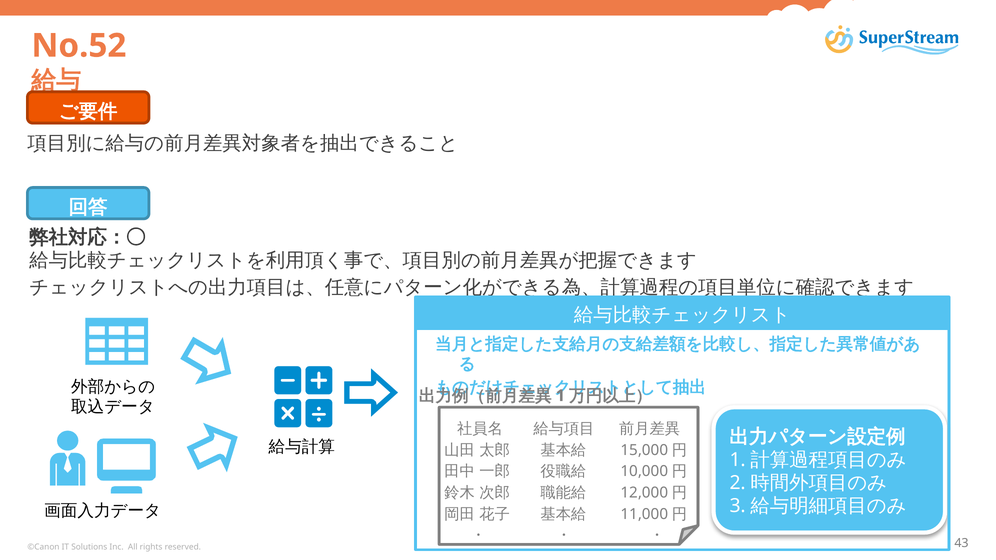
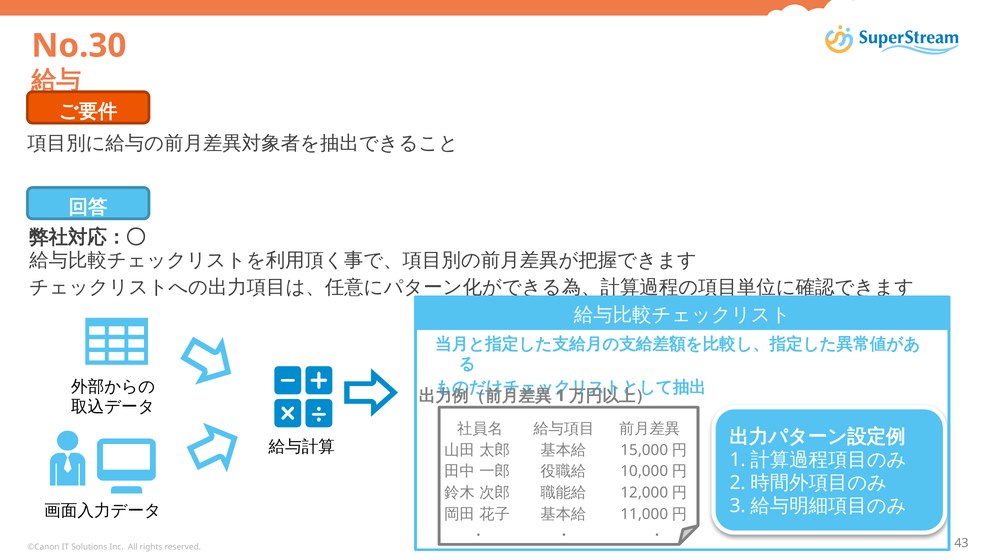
No.52: No.52 -> No.30
